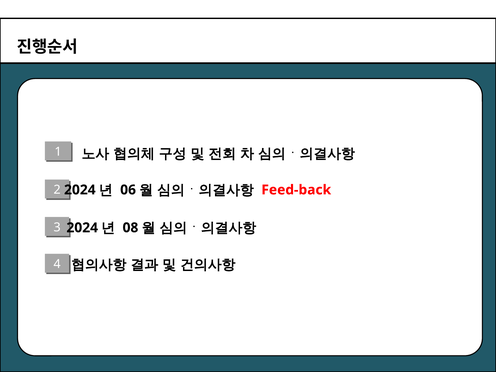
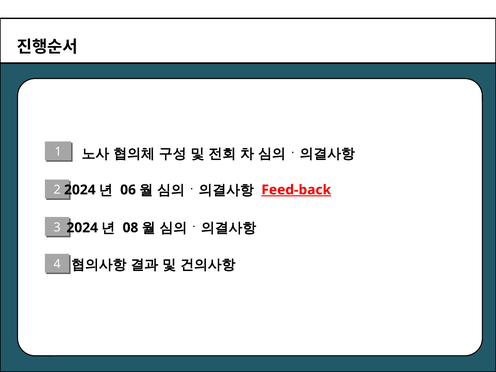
Feed-back underline: none -> present
